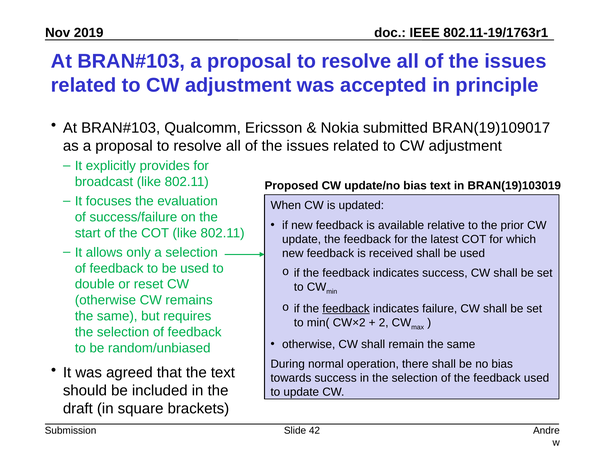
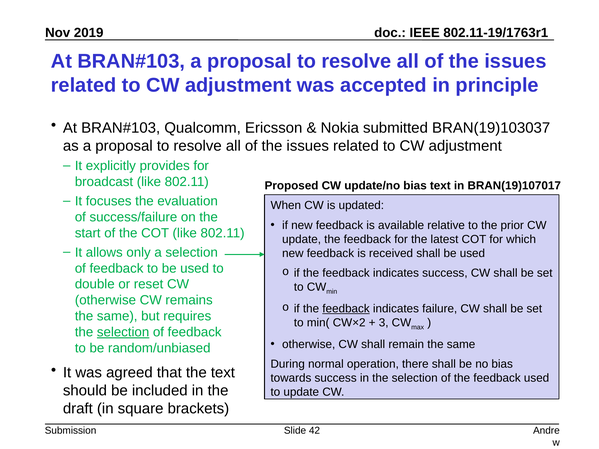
BRAN(19)109017: BRAN(19)109017 -> BRAN(19)103037
BRAN(19)103019: BRAN(19)103019 -> BRAN(19)107017
2: 2 -> 3
selection at (123, 332) underline: none -> present
